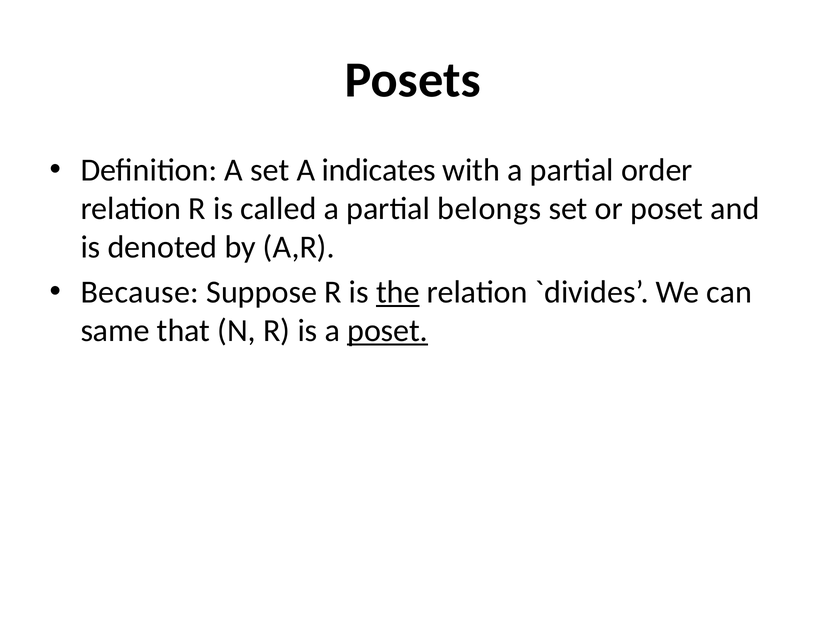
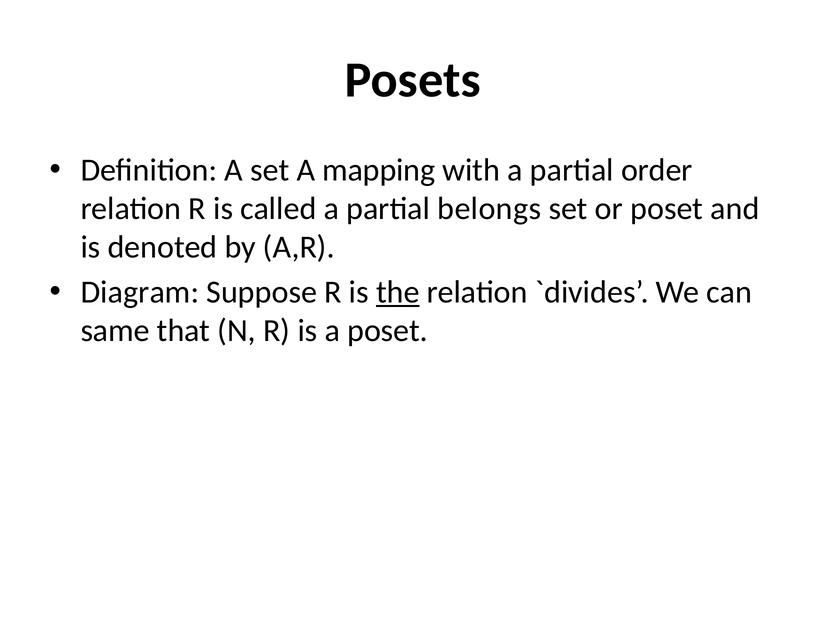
indicates: indicates -> mapping
Because: Because -> Diagram
poset at (388, 330) underline: present -> none
